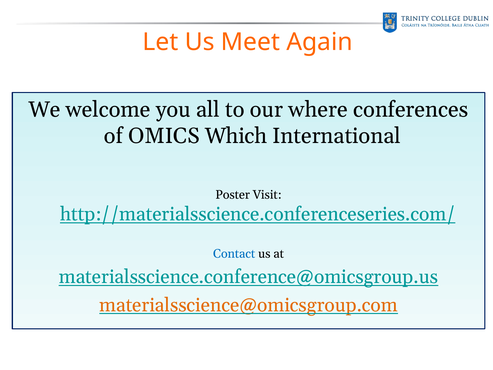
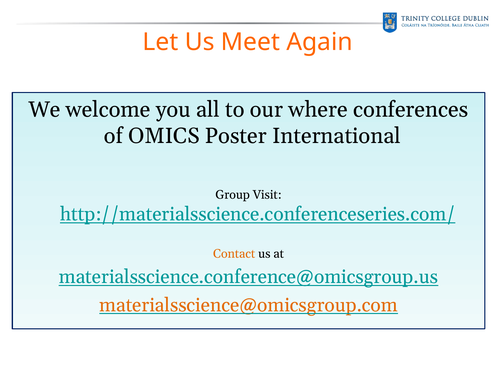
Which: Which -> Poster
Poster: Poster -> Group
Contact colour: blue -> orange
